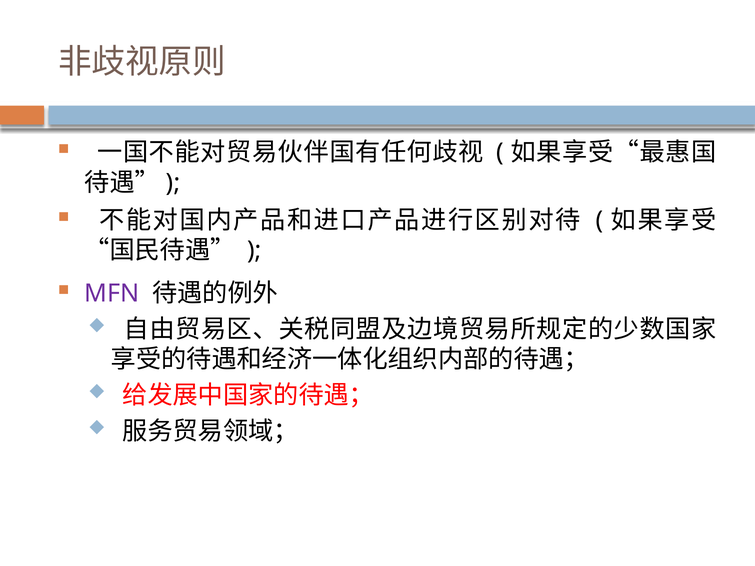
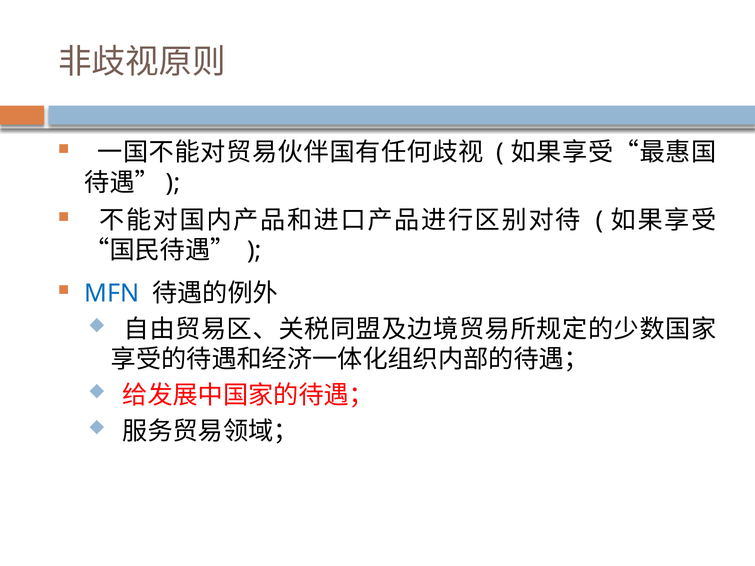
MFN colour: purple -> blue
